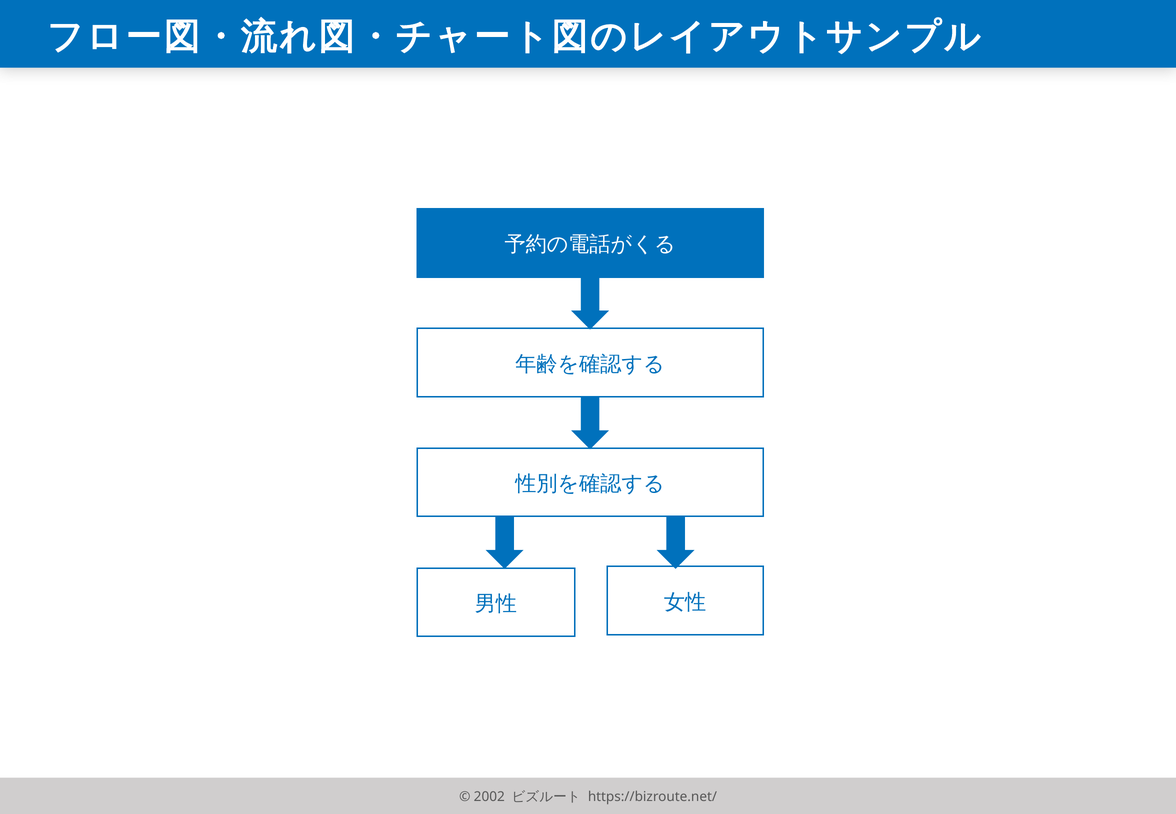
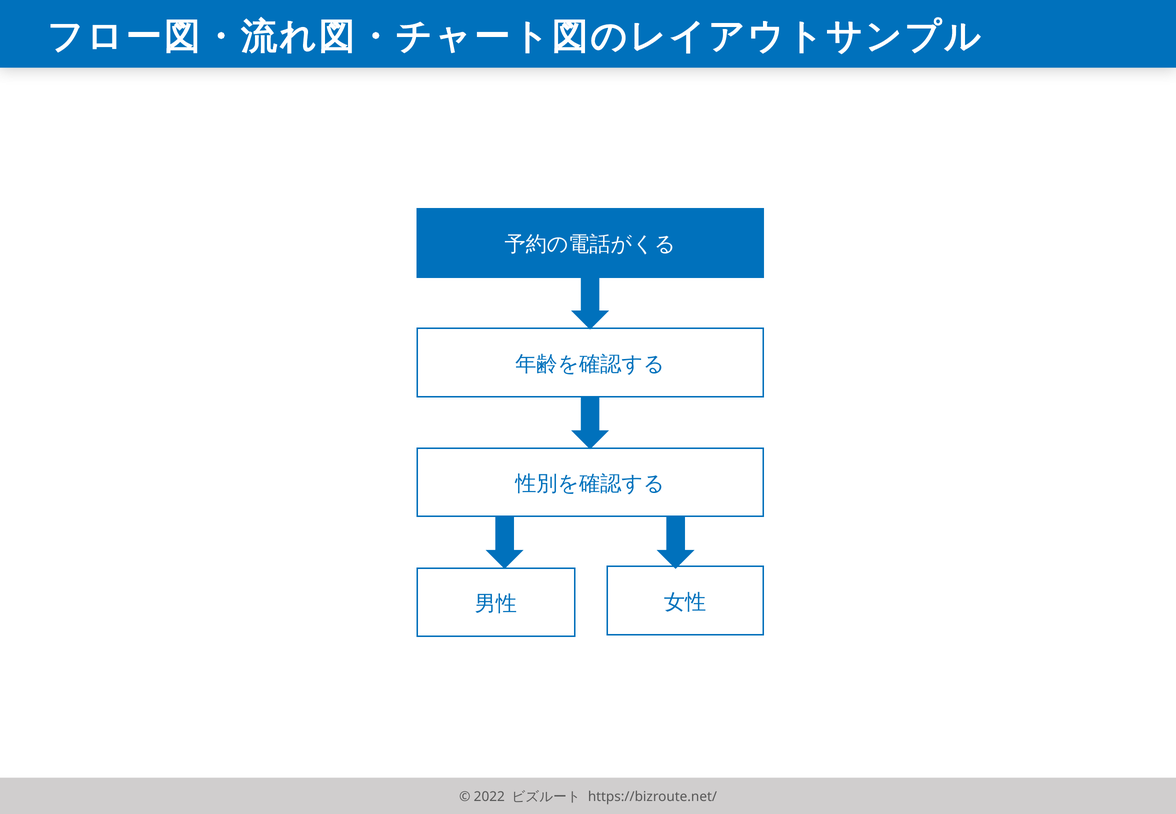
2002: 2002 -> 2022
